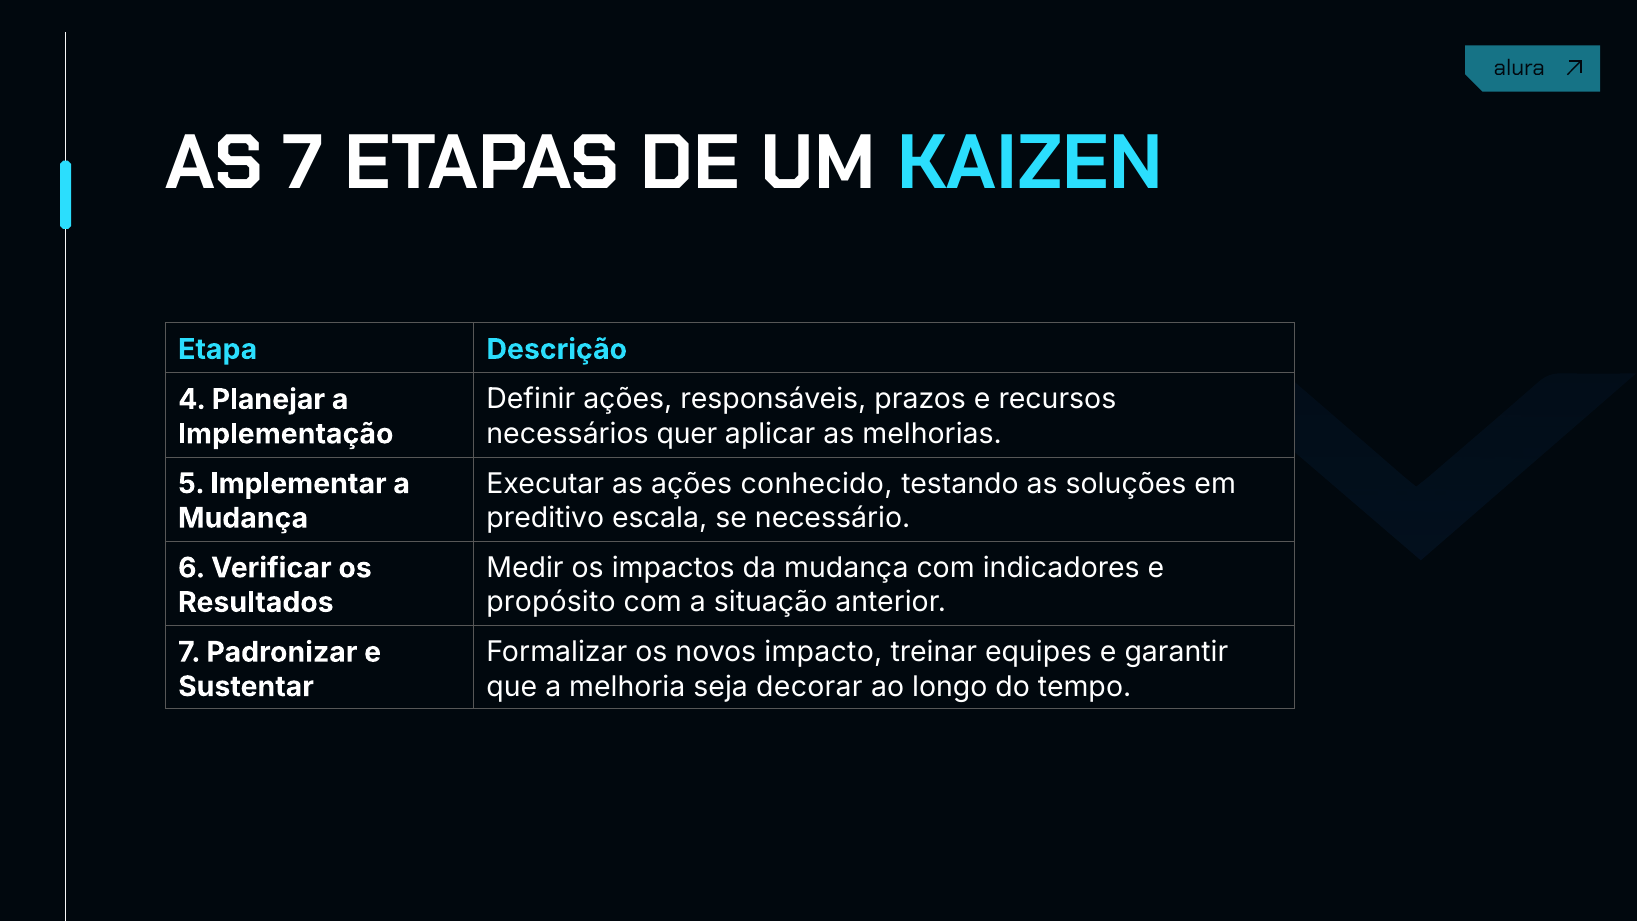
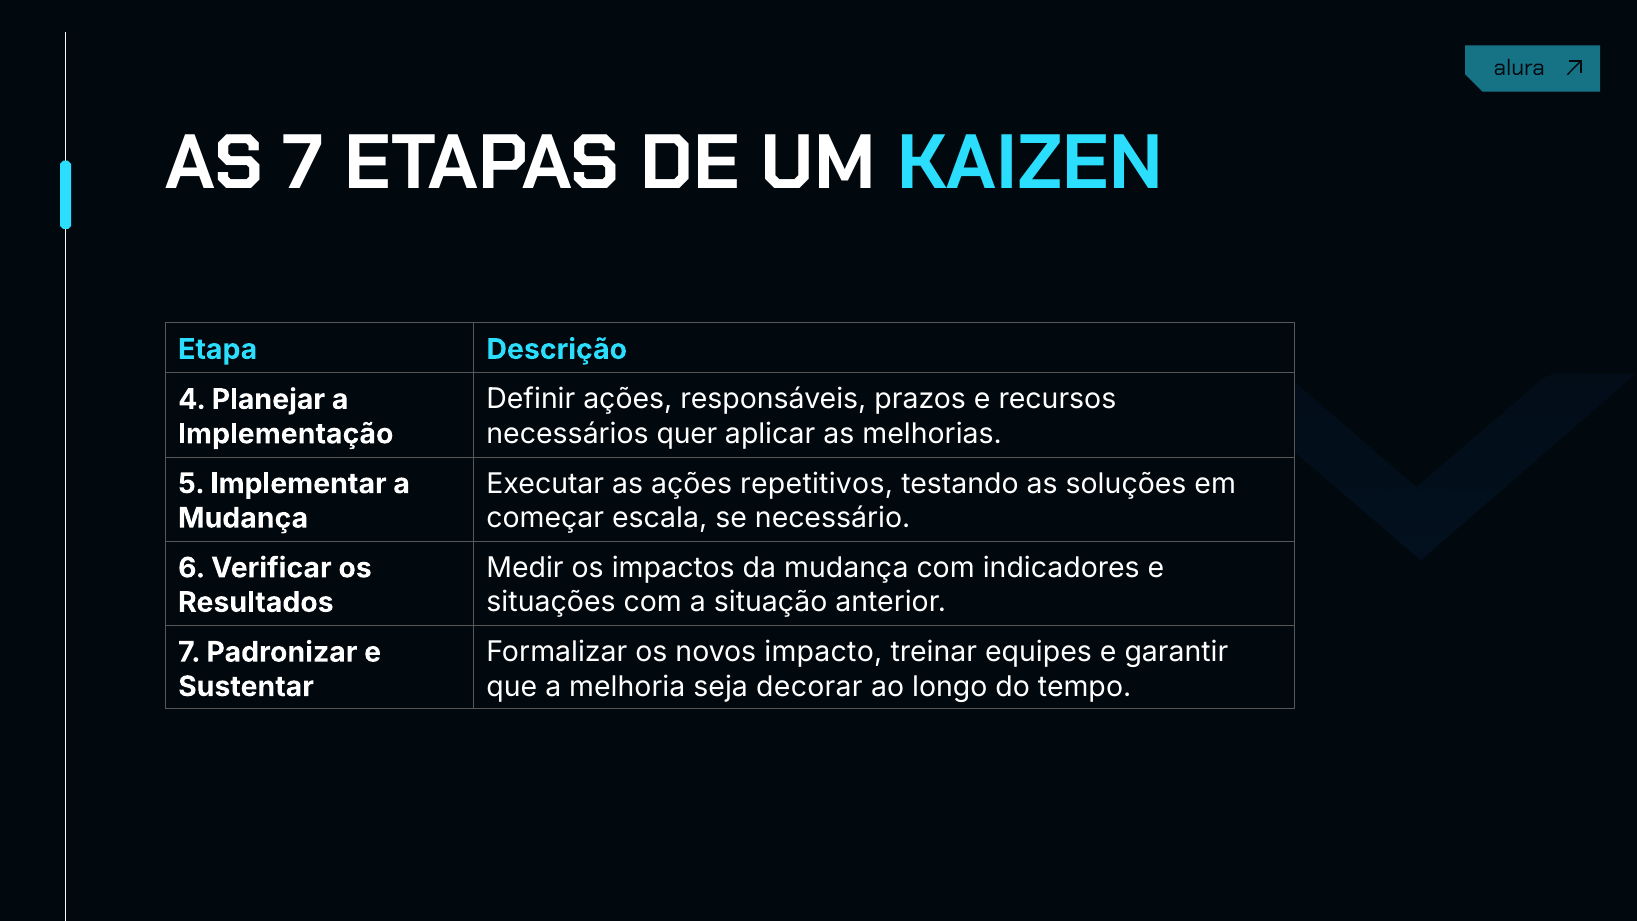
conhecido: conhecido -> repetitivos
preditivo: preditivo -> começar
propósito: propósito -> situações
